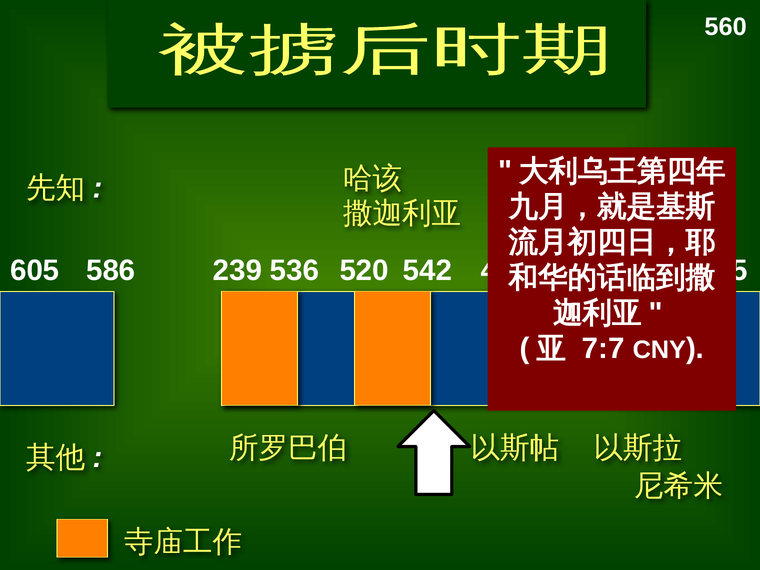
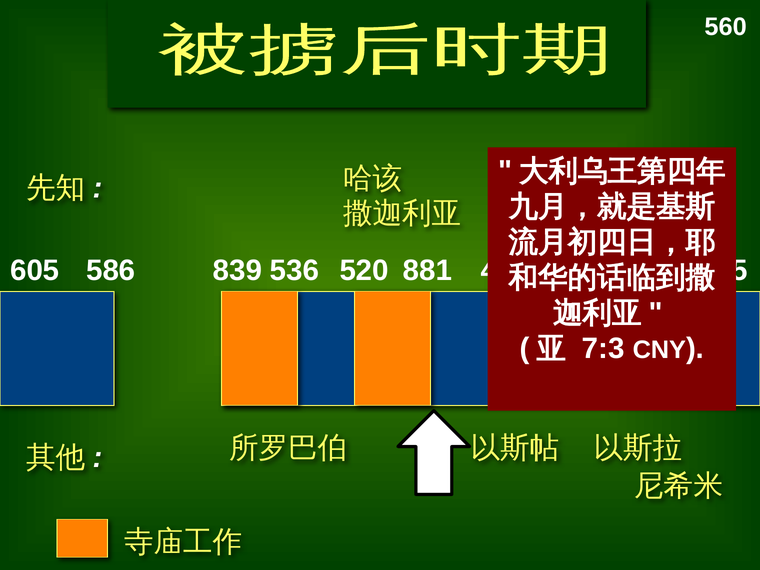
239: 239 -> 839
542: 542 -> 881
7:7: 7:7 -> 7:3
